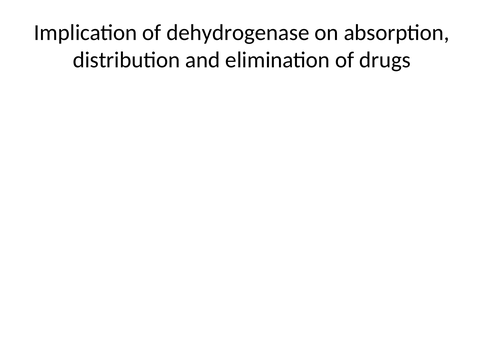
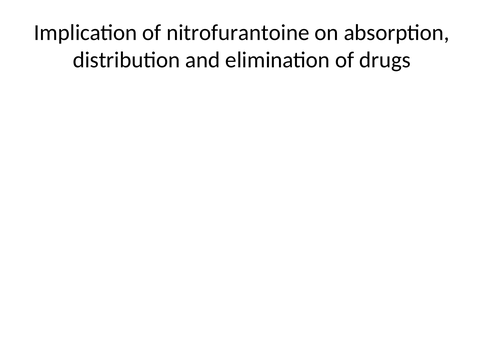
dehydrogenase: dehydrogenase -> nitrofurantoine
